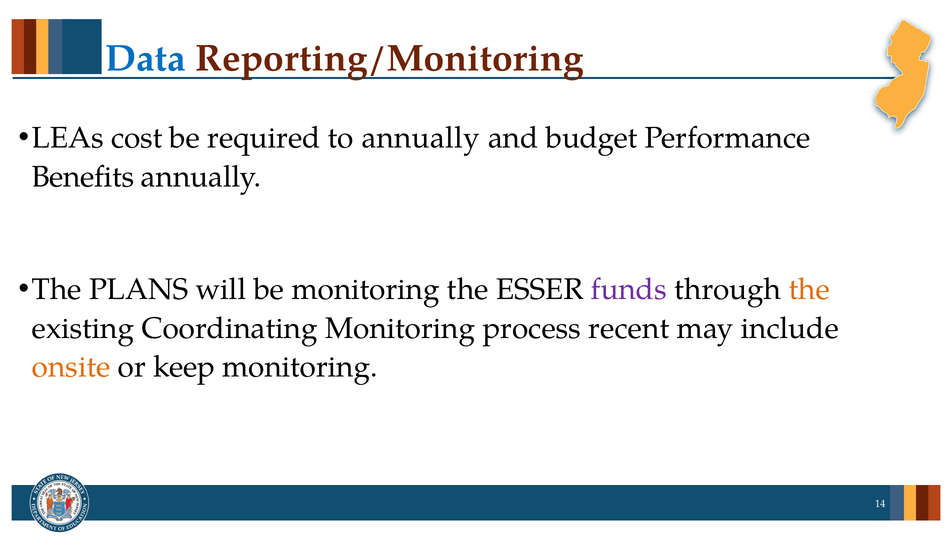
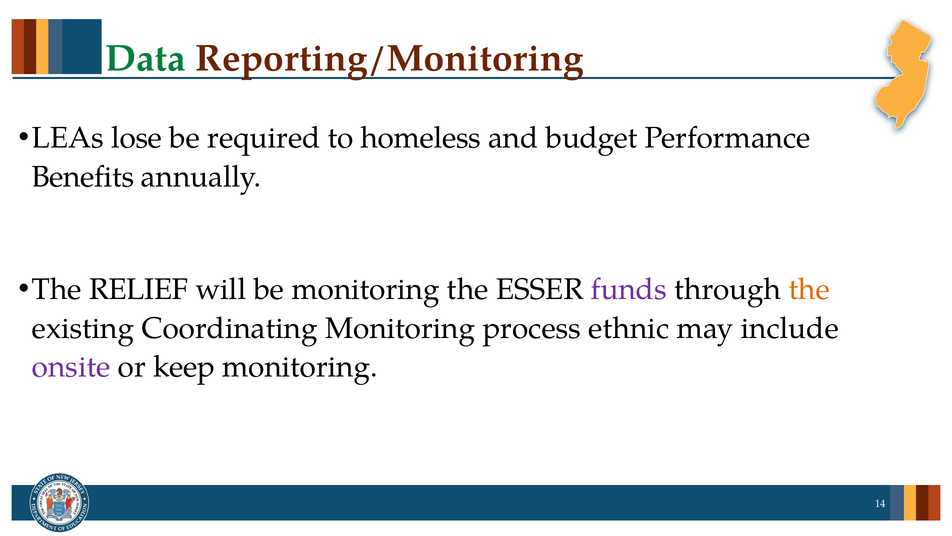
Data colour: blue -> green
cost: cost -> lose
to annually: annually -> homeless
PLANS: PLANS -> RELIEF
recent: recent -> ethnic
onsite colour: orange -> purple
